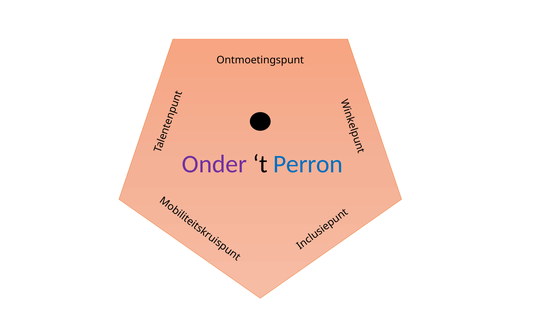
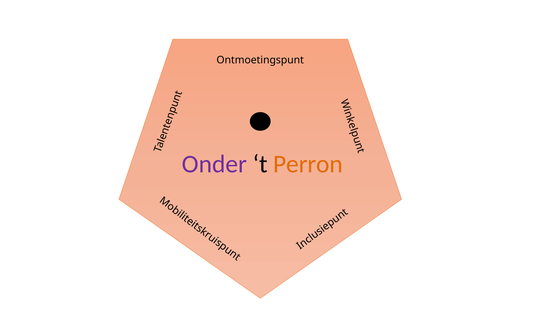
Perron colour: blue -> orange
